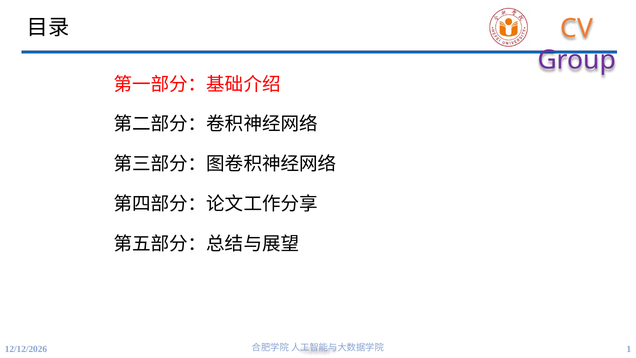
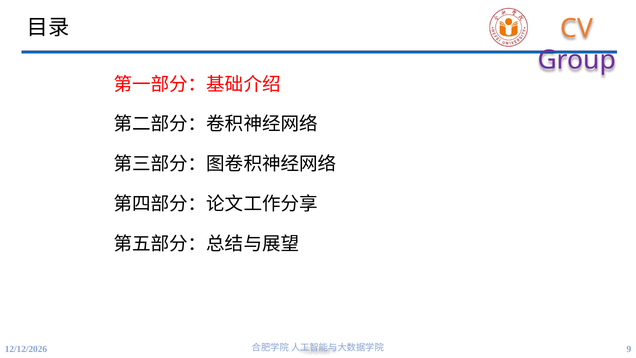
1: 1 -> 9
